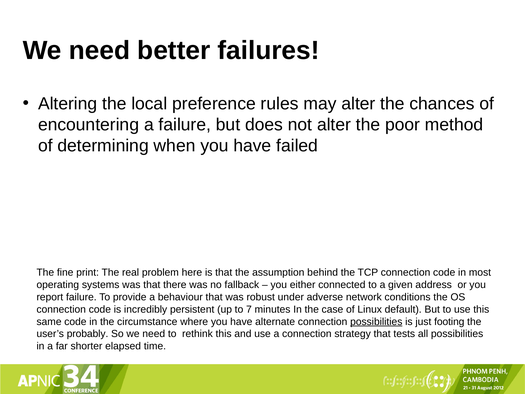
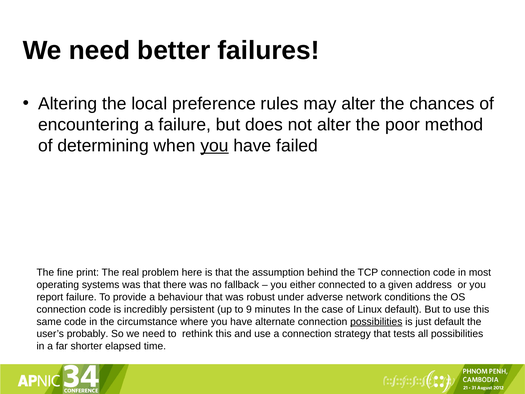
you at (214, 146) underline: none -> present
7: 7 -> 9
just footing: footing -> default
